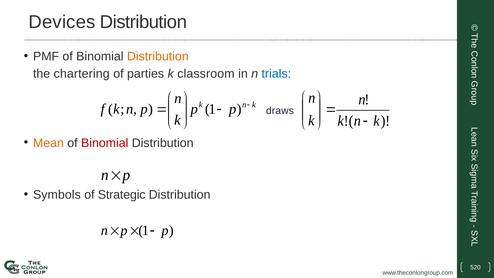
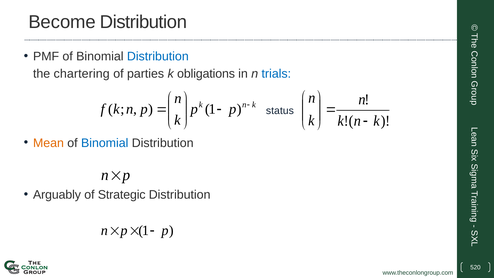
Devices: Devices -> Become
Distribution at (158, 56) colour: orange -> blue
classroom: classroom -> obligations
draws: draws -> status
Binomial at (105, 143) colour: red -> blue
Symbols: Symbols -> Arguably
